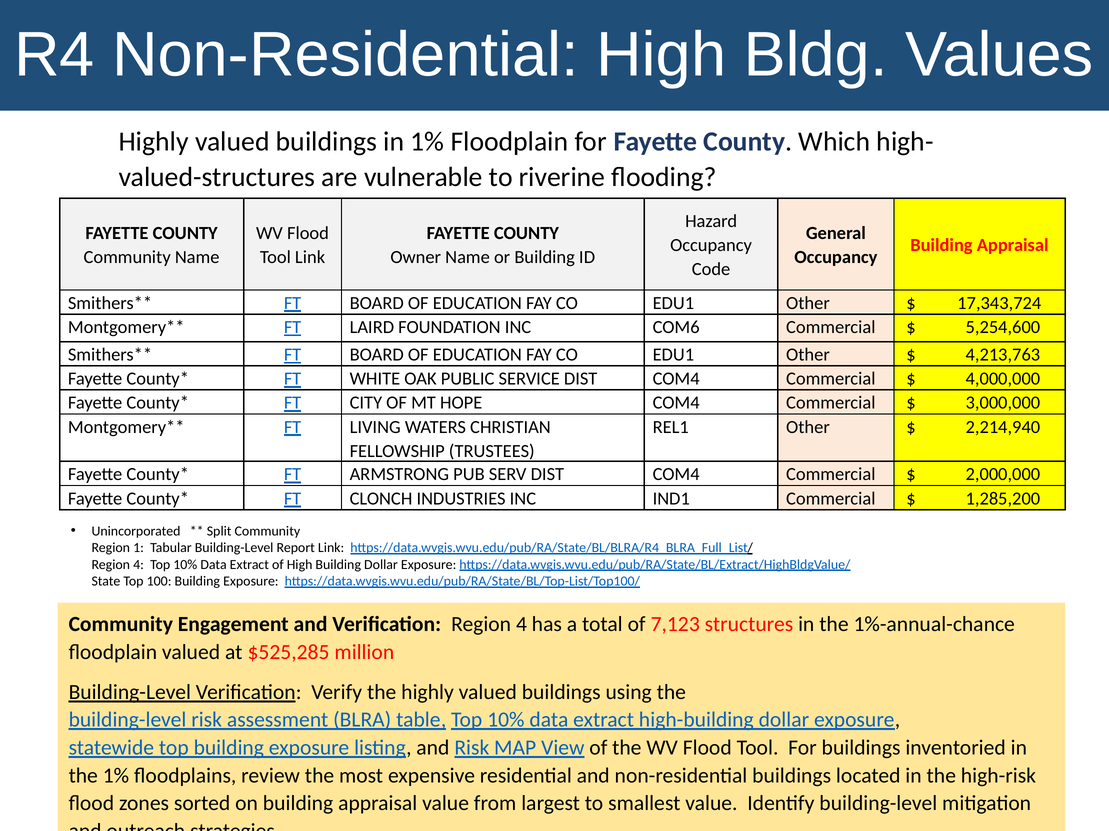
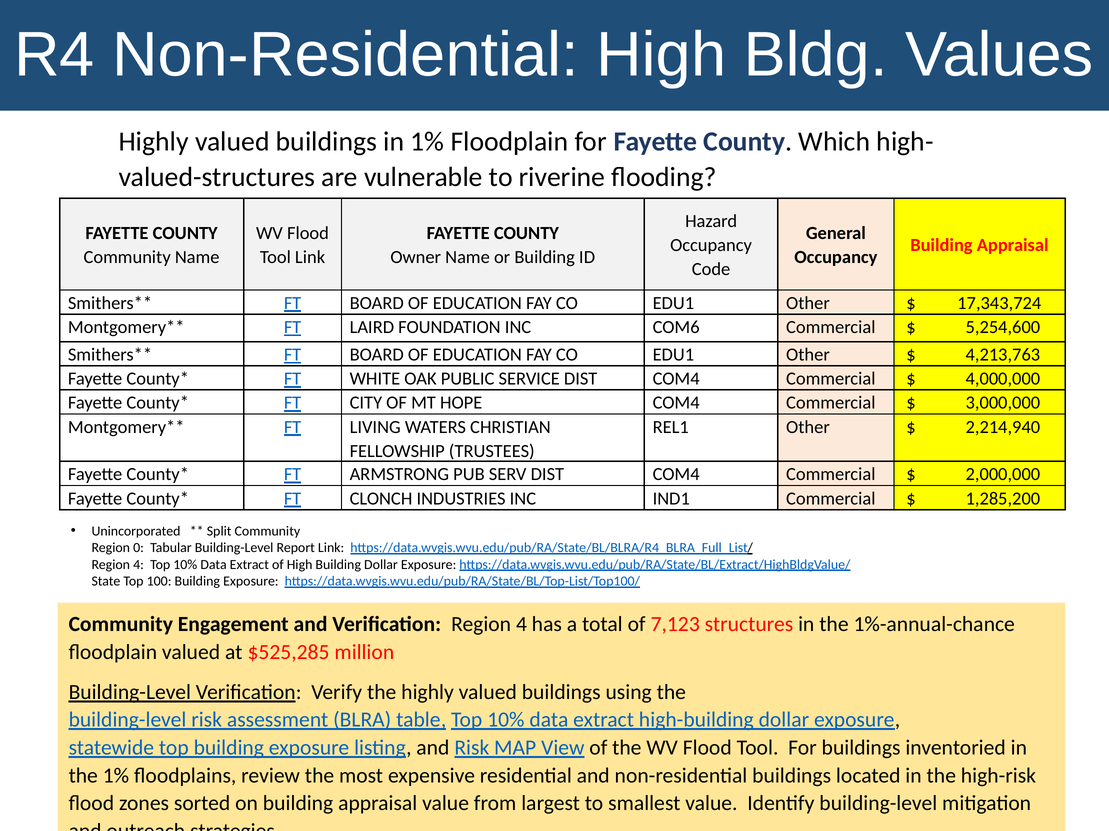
1: 1 -> 0
